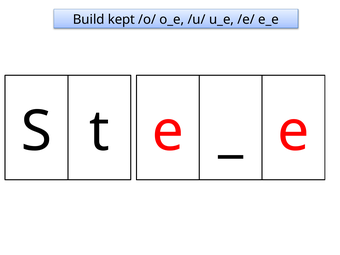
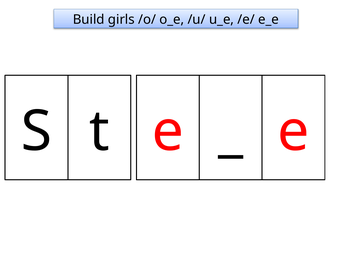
kept: kept -> girls
